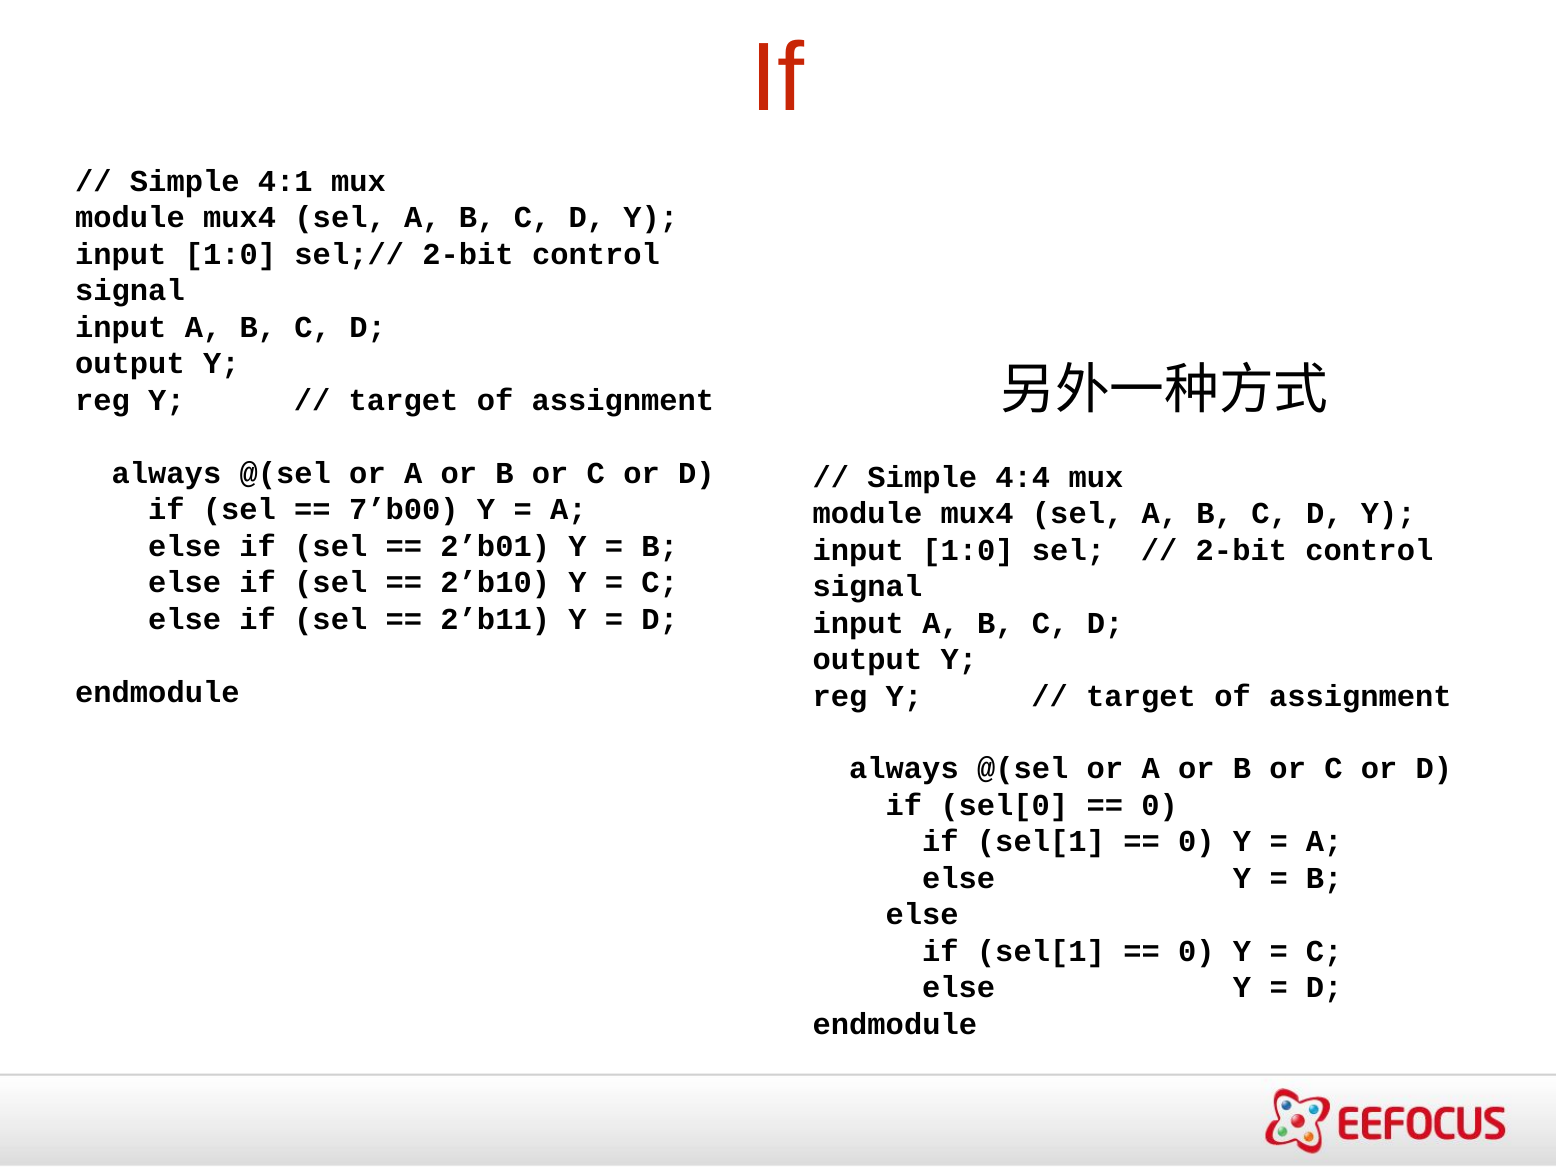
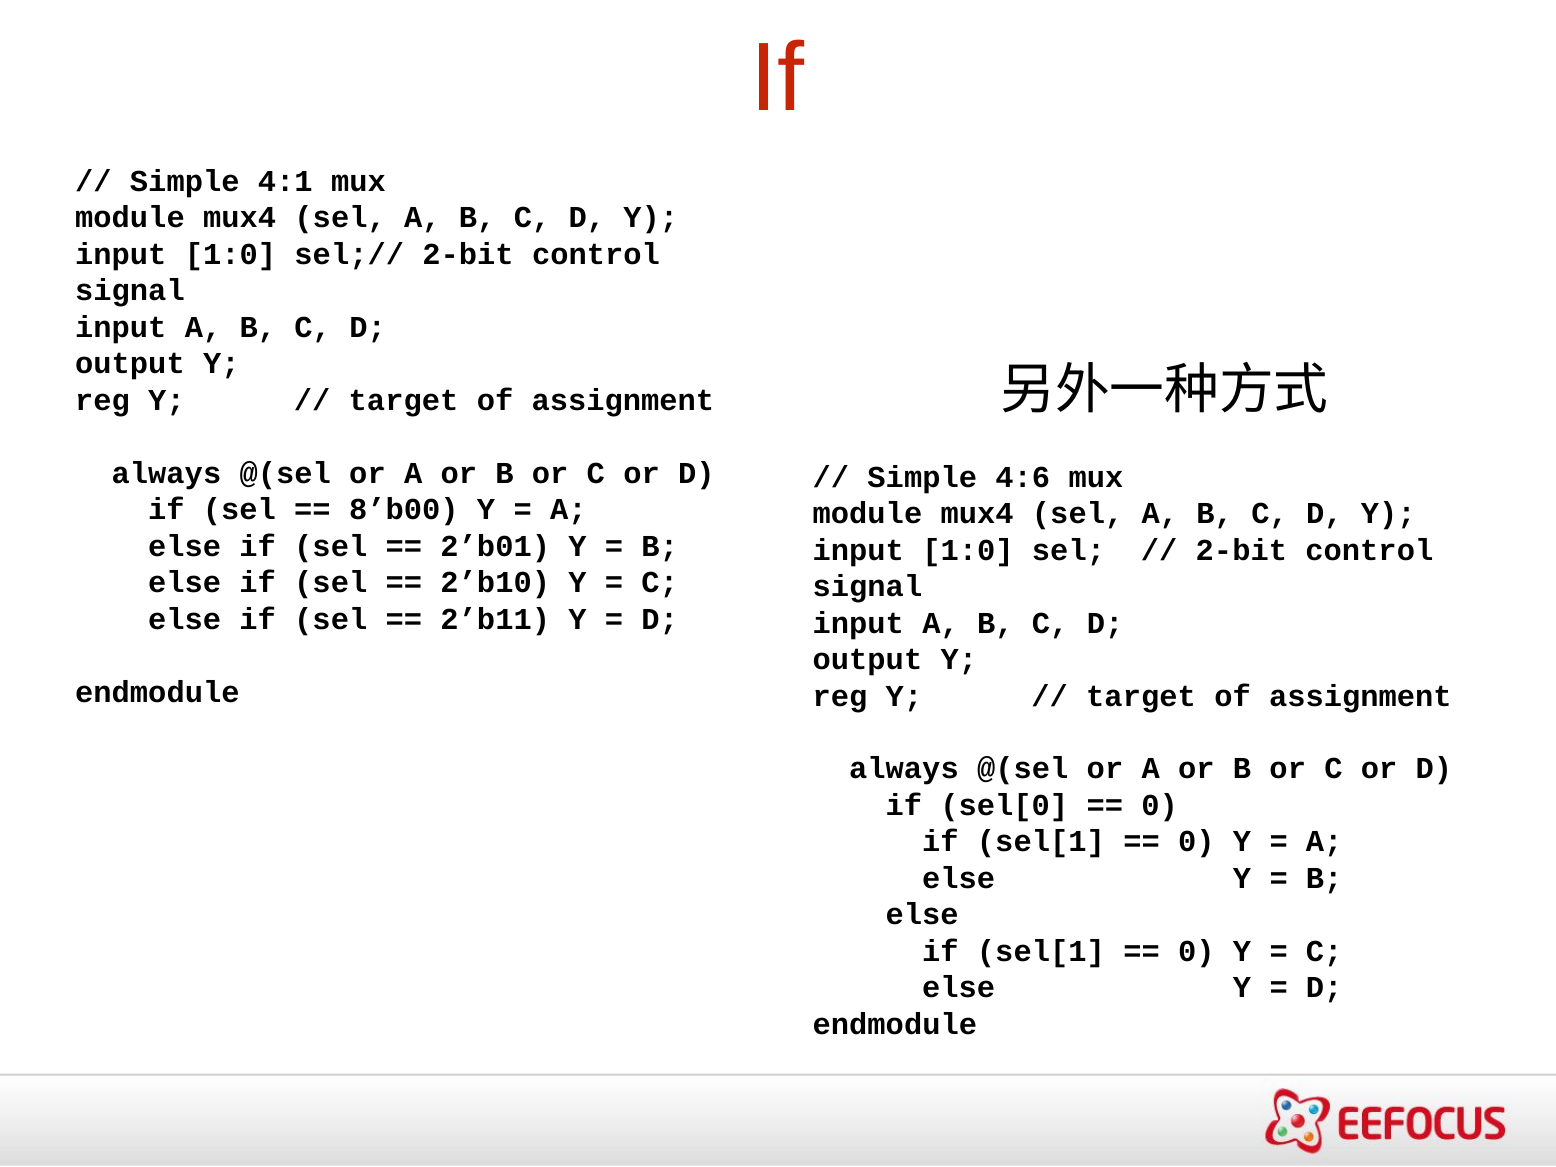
4:4: 4:4 -> 4:6
7’b00: 7’b00 -> 8’b00
